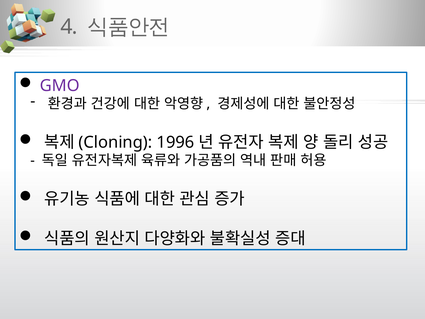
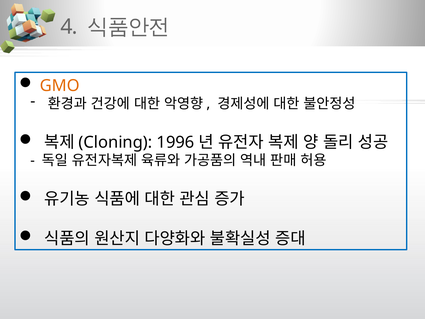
GMO colour: purple -> orange
